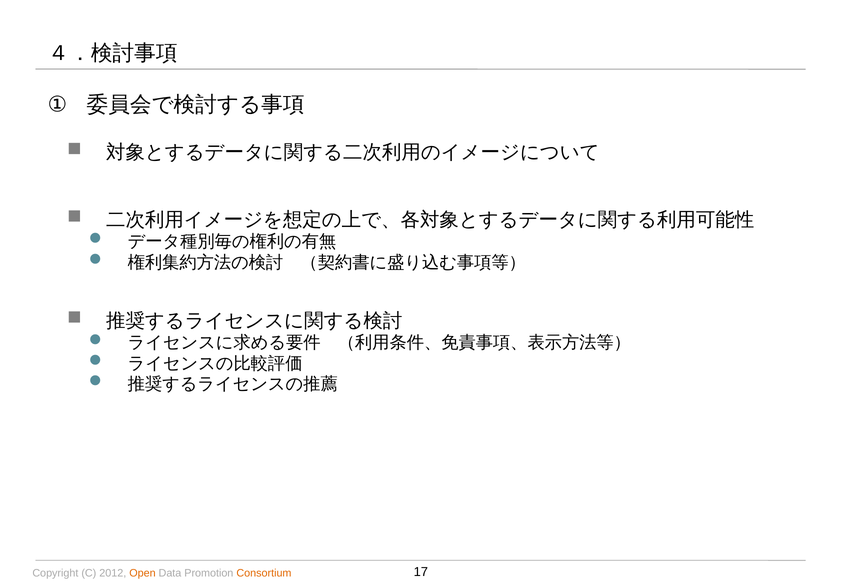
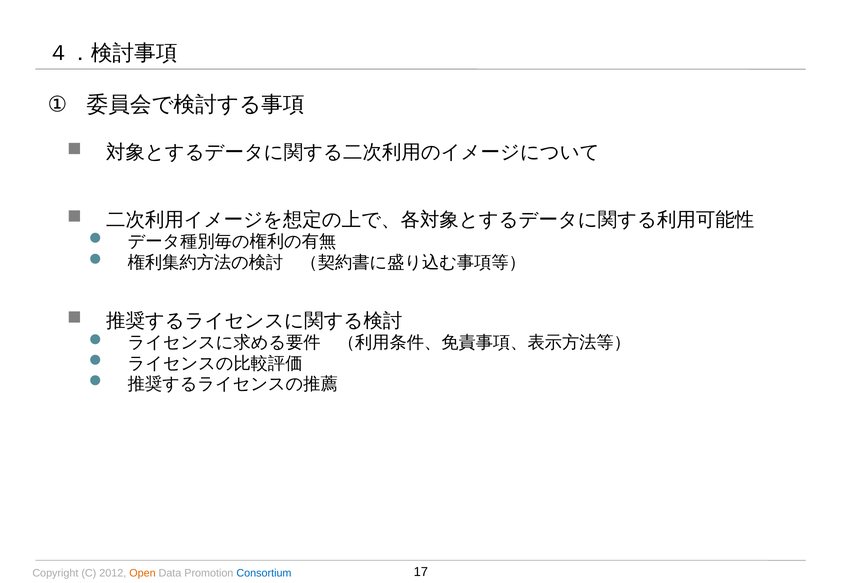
Consortium colour: orange -> blue
